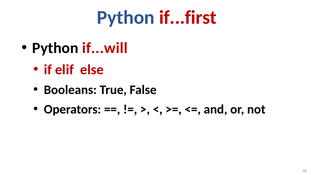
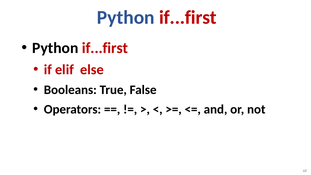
if...will at (105, 48): if...will -> if...first
